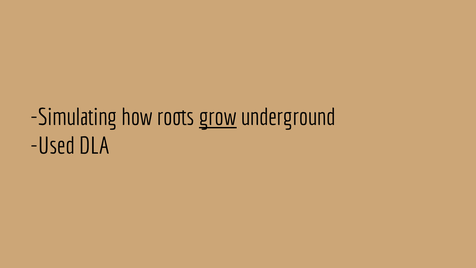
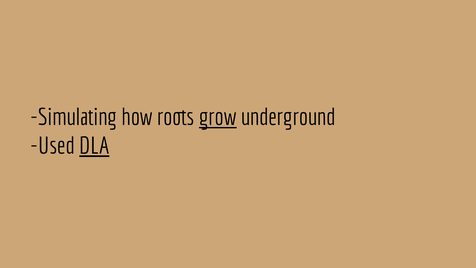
DLA underline: none -> present
